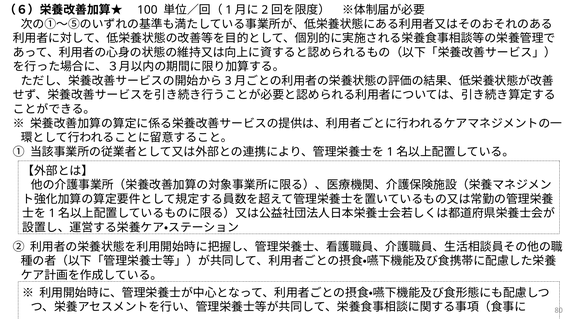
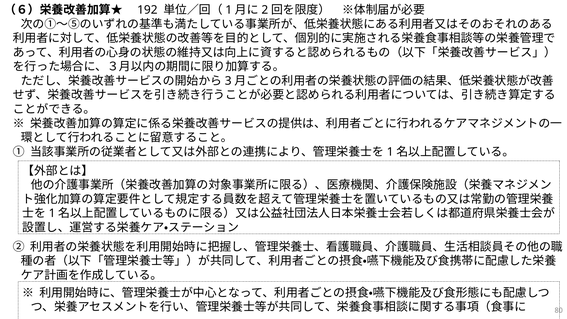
100: 100 -> 192
